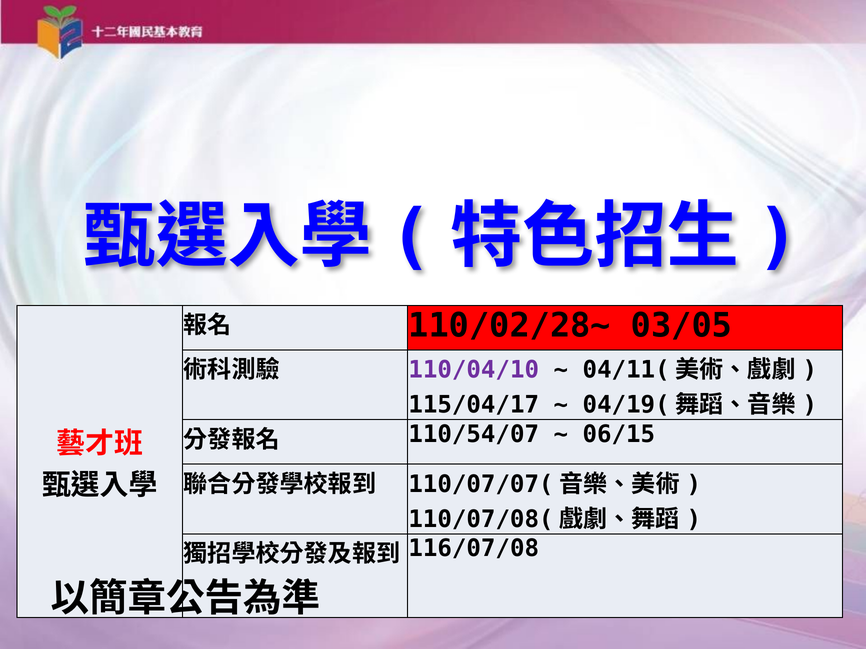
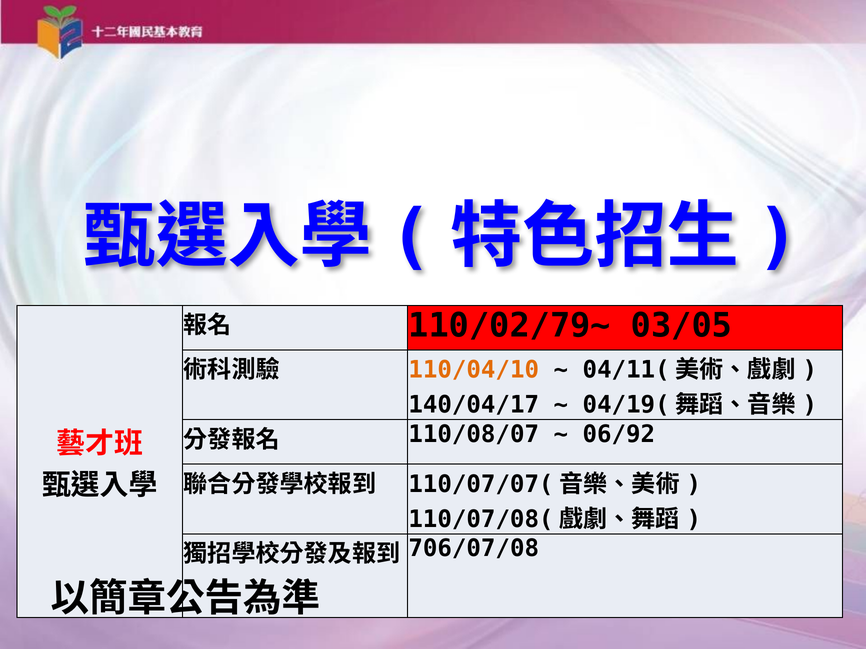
110/02/28~: 110/02/28~ -> 110/02/79~
110/04/10 colour: purple -> orange
115/04/17: 115/04/17 -> 140/04/17
110/54/07: 110/54/07 -> 110/08/07
06/15: 06/15 -> 06/92
116/07/08: 116/07/08 -> 706/07/08
